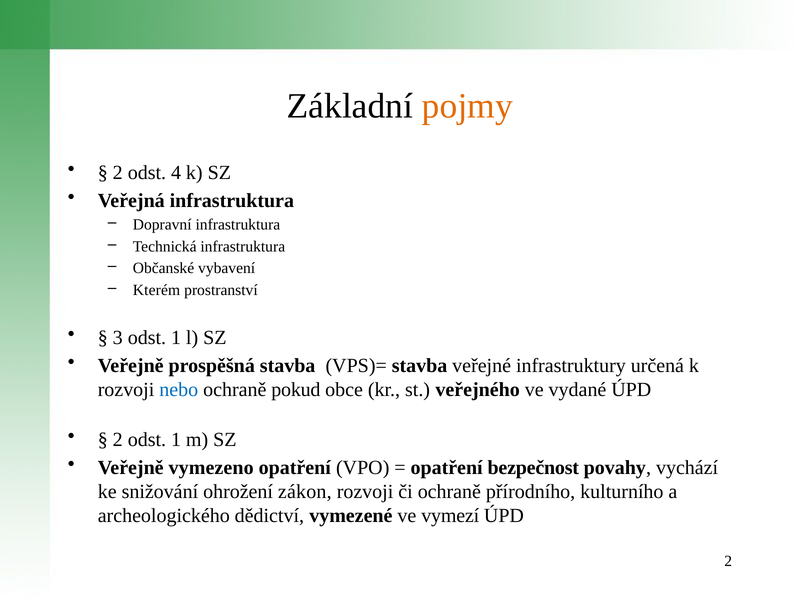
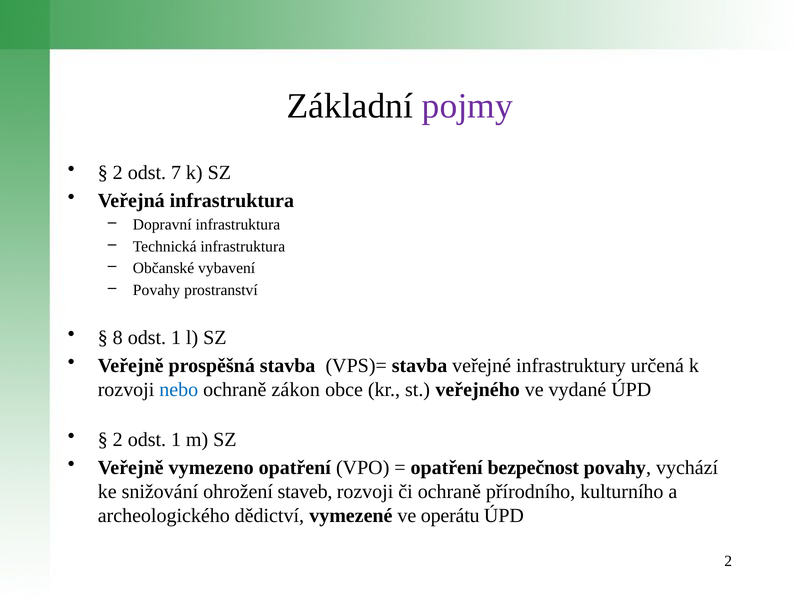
pojmy colour: orange -> purple
4: 4 -> 7
Kterém at (156, 290): Kterém -> Povahy
3: 3 -> 8
pokud: pokud -> zákon
zákon: zákon -> staveb
vymezí: vymezí -> operátu
